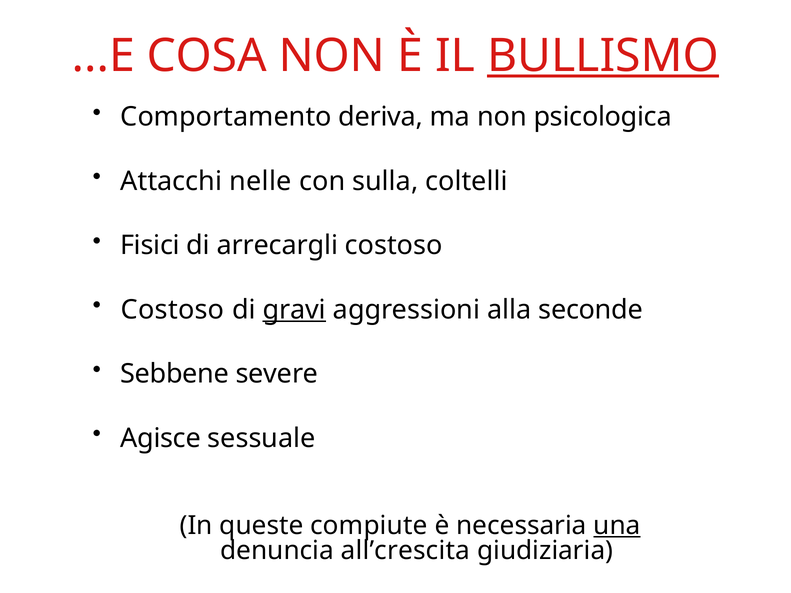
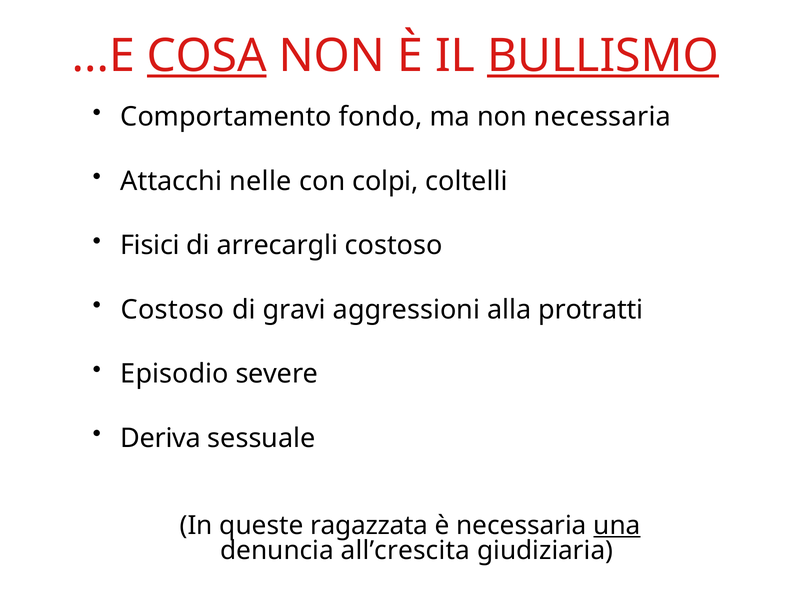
COSA underline: none -> present
deriva: deriva -> fondo
non psicologica: psicologica -> necessaria
sulla: sulla -> colpi
gravi underline: present -> none
seconde: seconde -> protratti
Sebbene: Sebbene -> Episodio
Agisce: Agisce -> Deriva
compiute: compiute -> ragazzata
